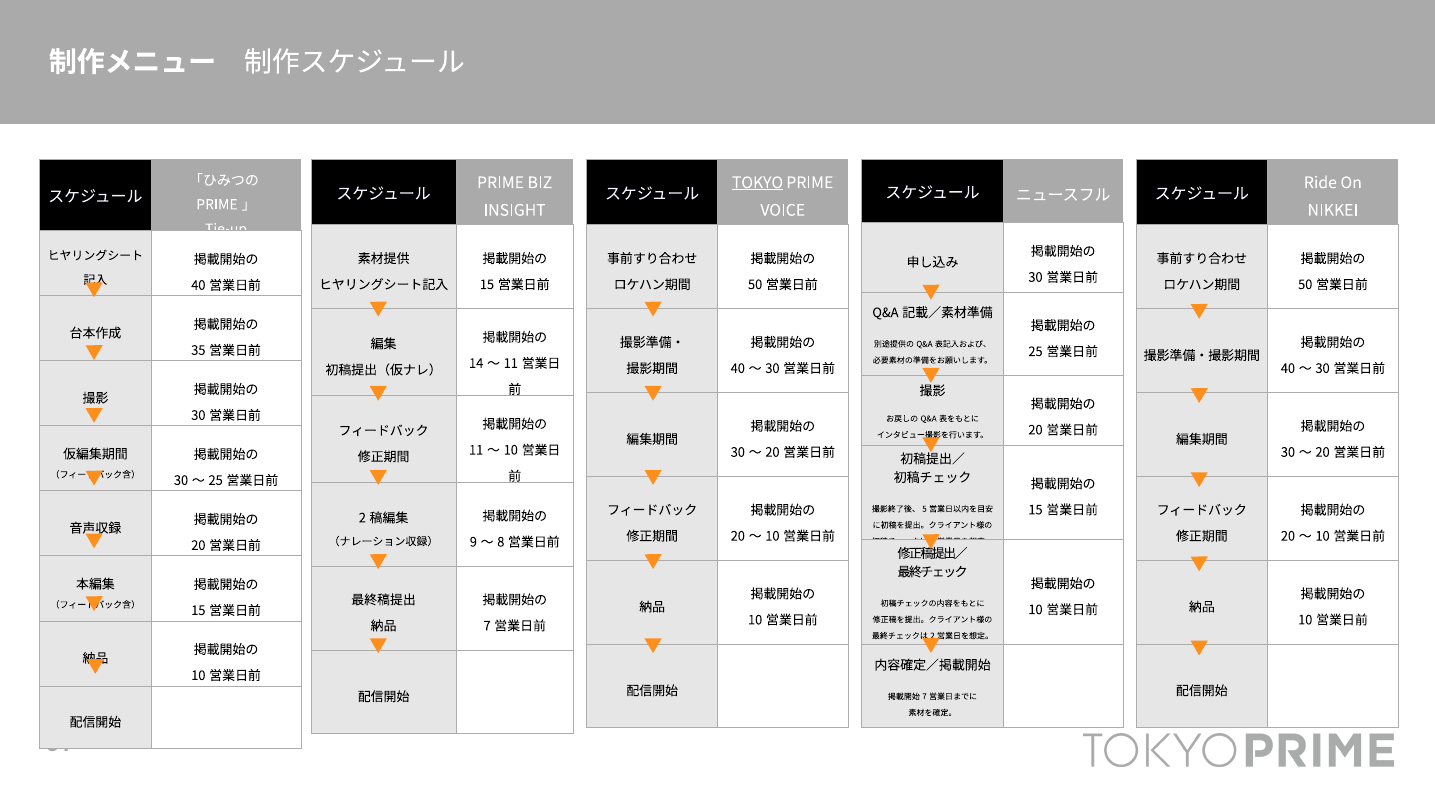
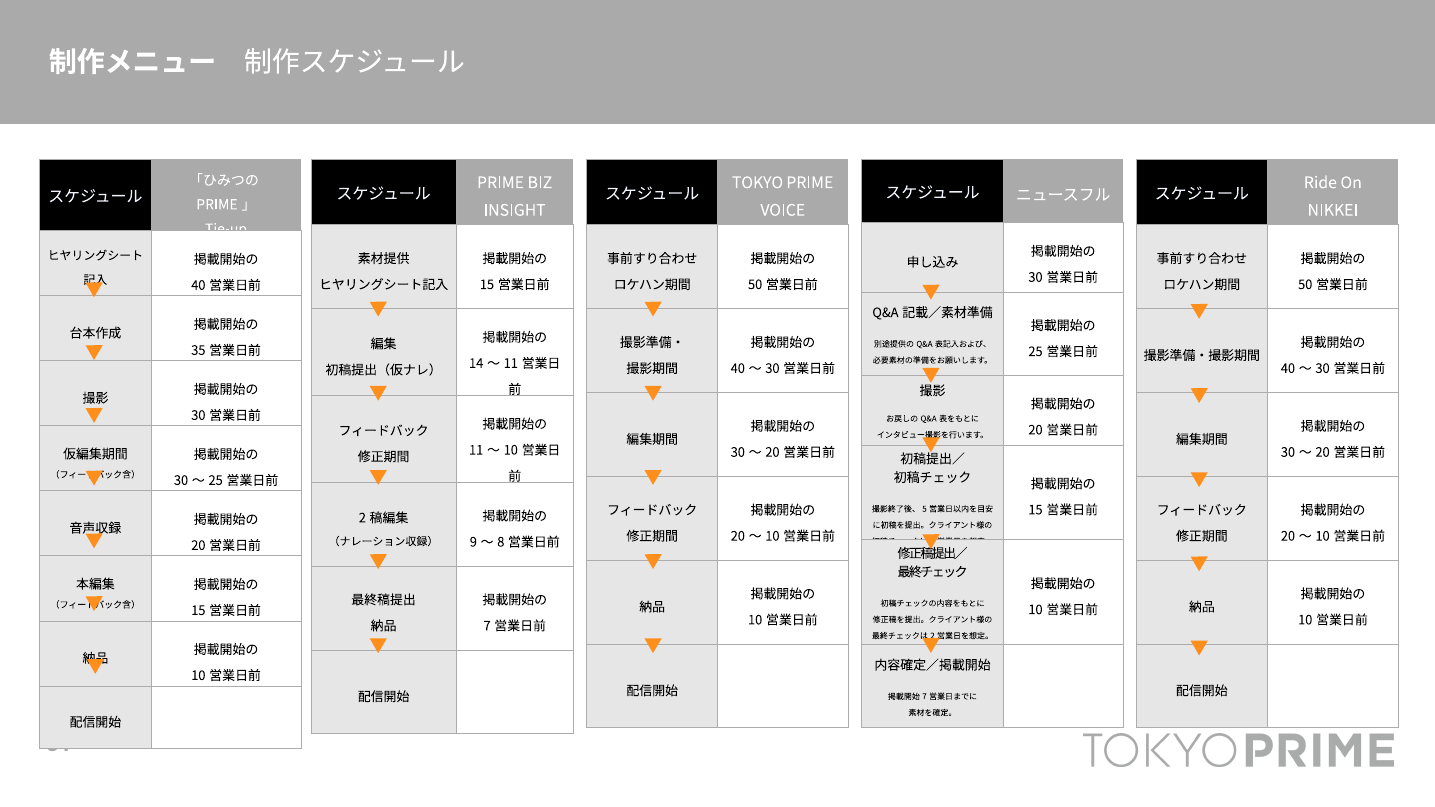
TOKYO underline: present -> none
